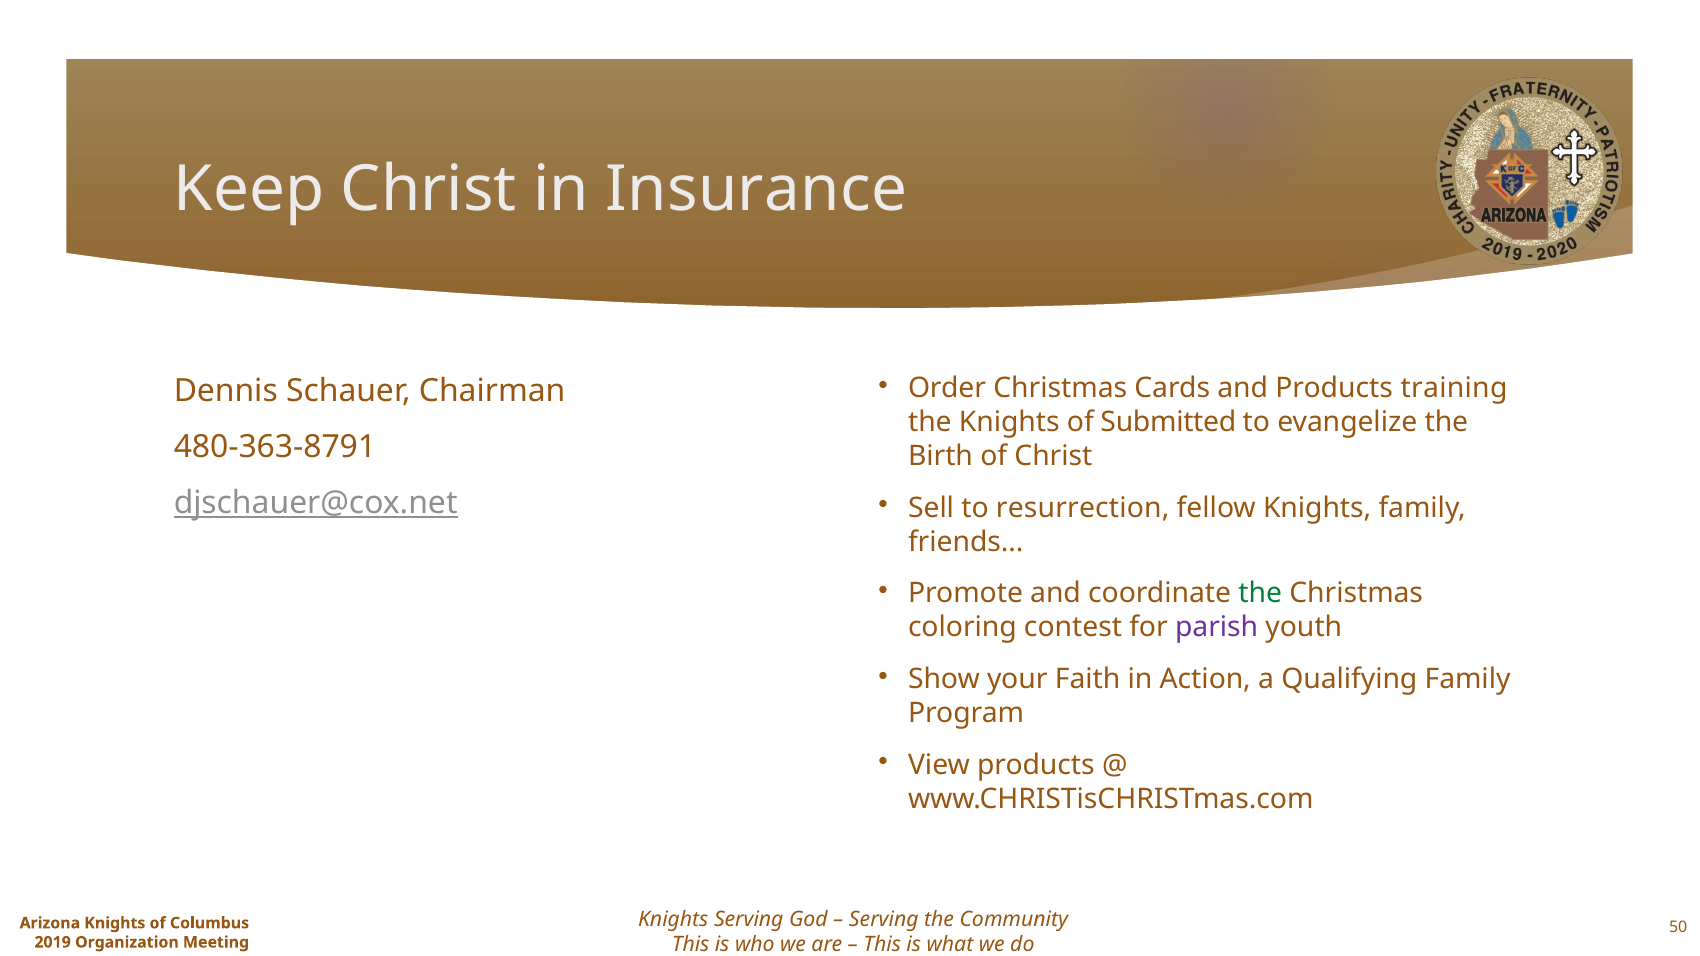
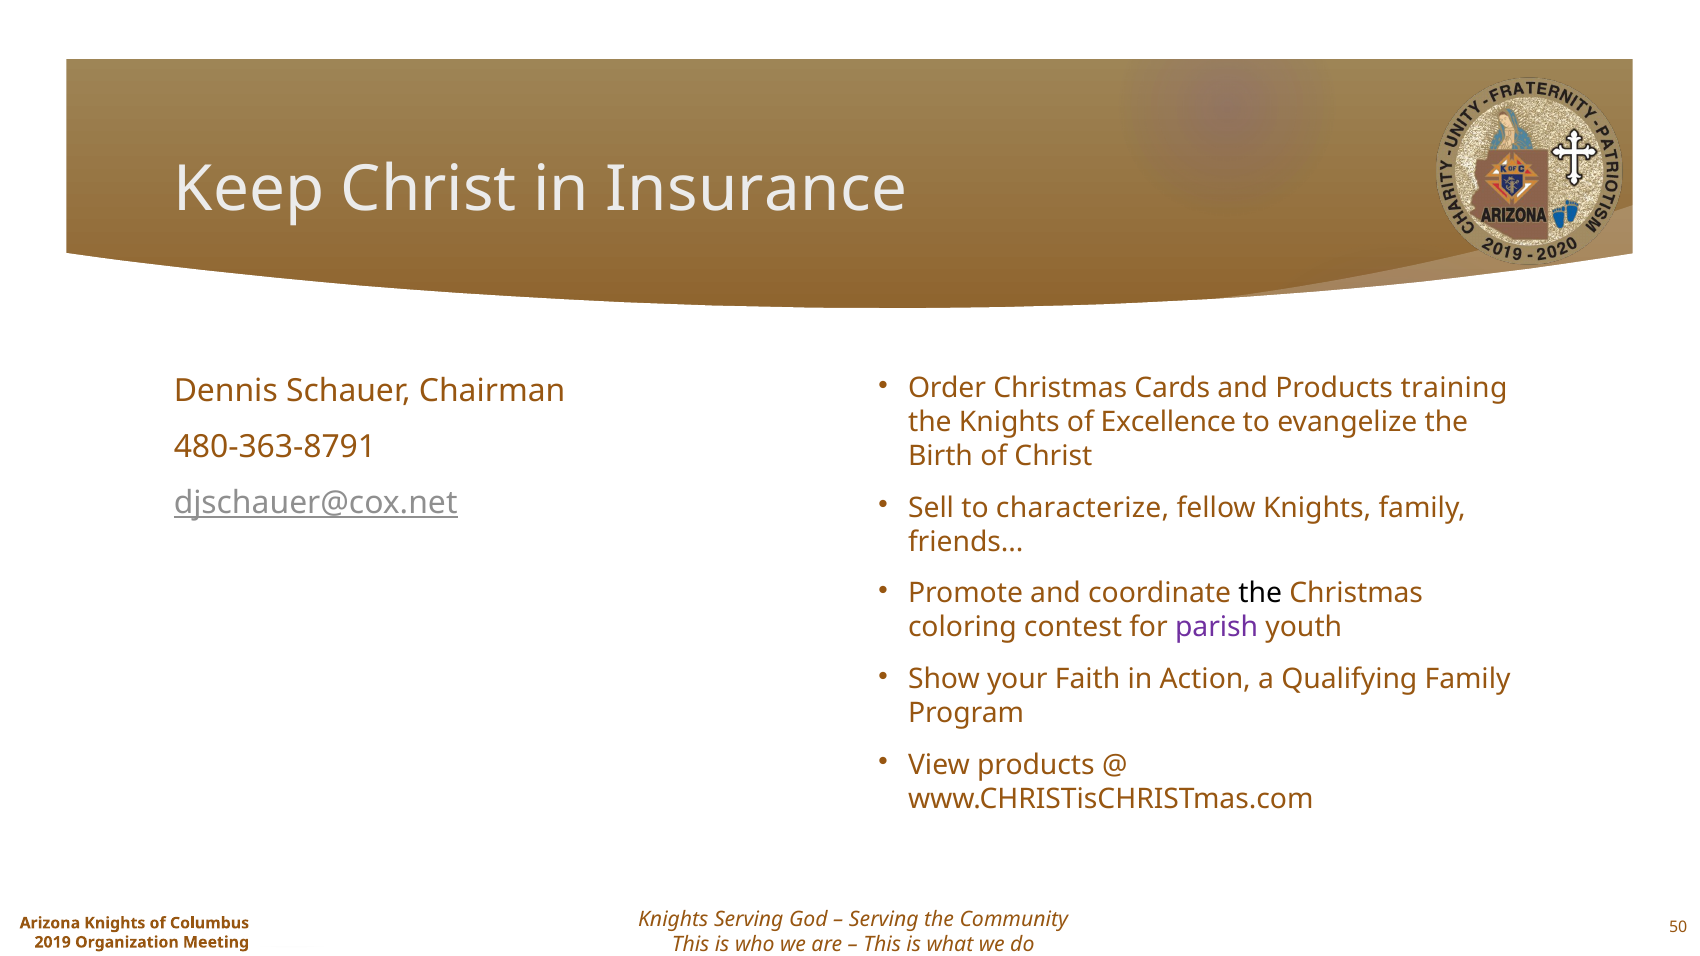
Submitted: Submitted -> Excellence
resurrection: resurrection -> characterize
the at (1260, 594) colour: green -> black
